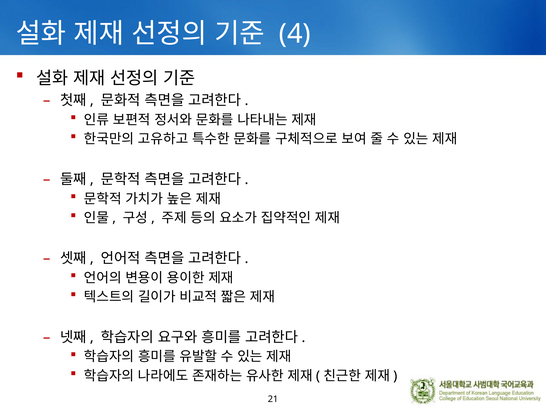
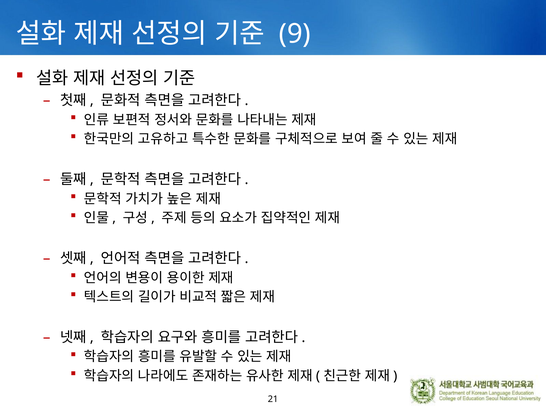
4: 4 -> 9
